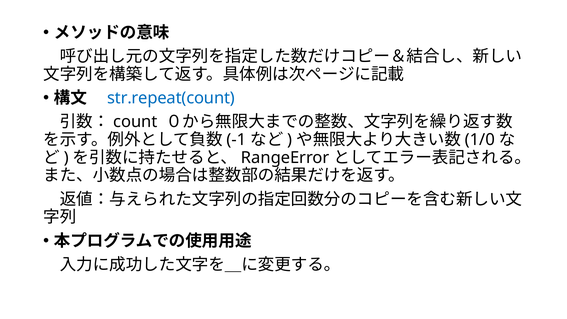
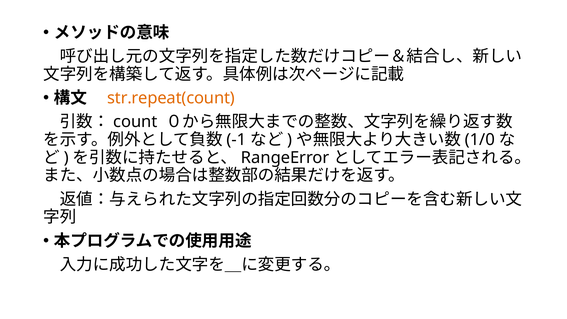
str.repeat(count colour: blue -> orange
